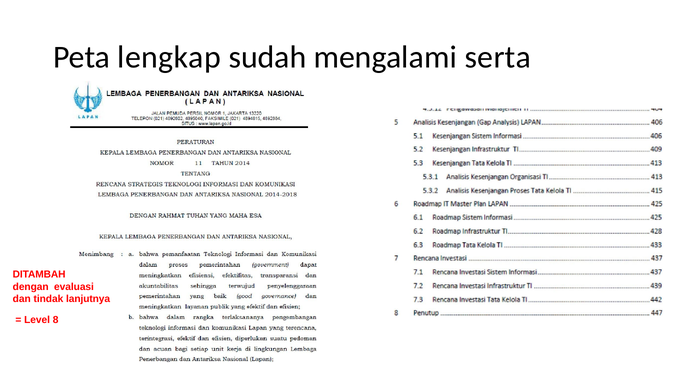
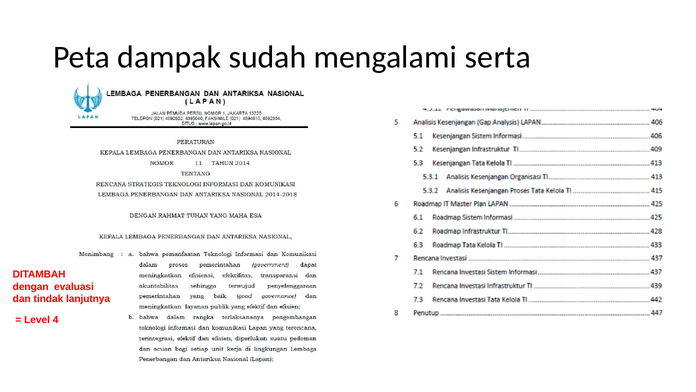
lengkap: lengkap -> dampak
8: 8 -> 4
